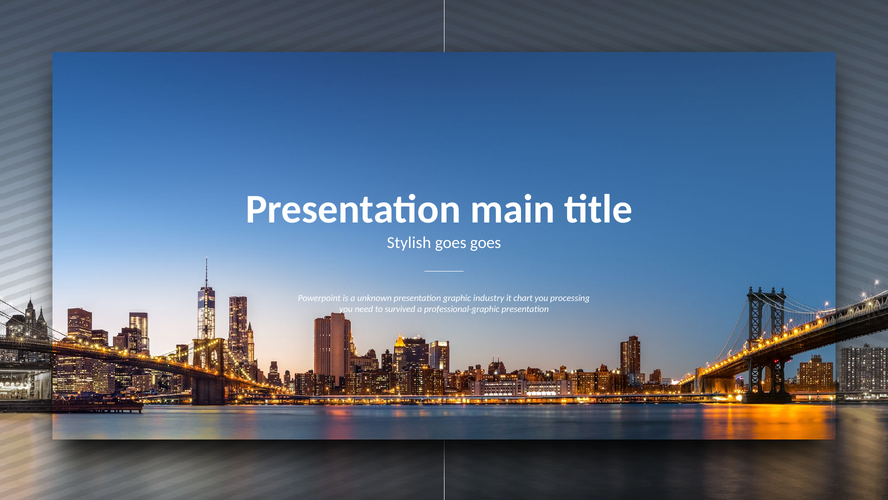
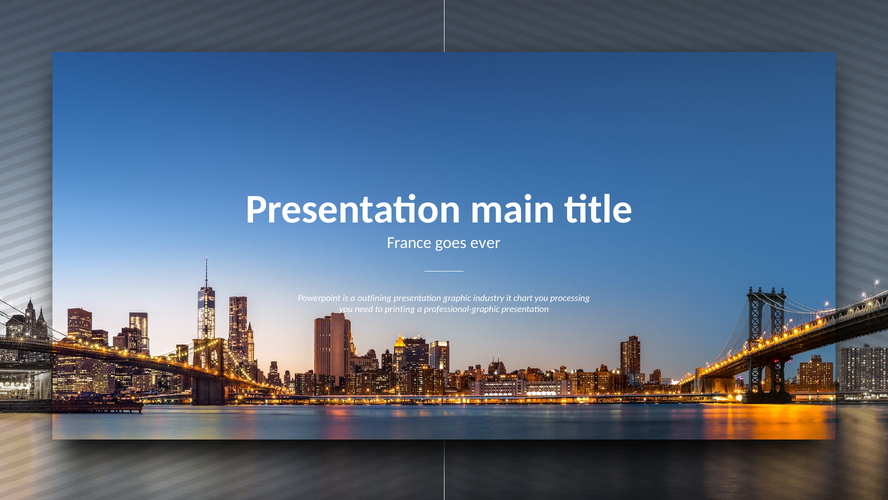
Stylish: Stylish -> France
goes goes: goes -> ever
unknown: unknown -> outlining
survived: survived -> printing
